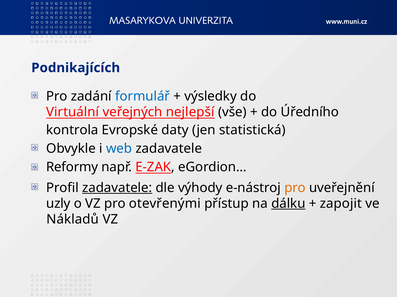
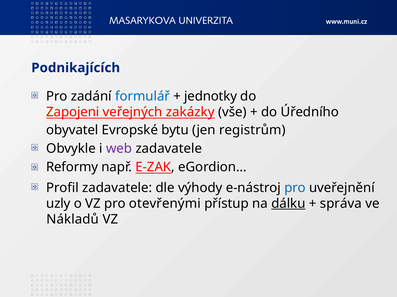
výsledky: výsledky -> jednotky
Virtuální: Virtuální -> Zapojeni
nejlepší: nejlepší -> zakázky
kontrola: kontrola -> obyvatel
daty: daty -> bytu
statistická: statistická -> registrům
web colour: blue -> purple
zadavatele at (117, 188) underline: present -> none
pro at (295, 188) colour: orange -> blue
zapojit: zapojit -> správa
